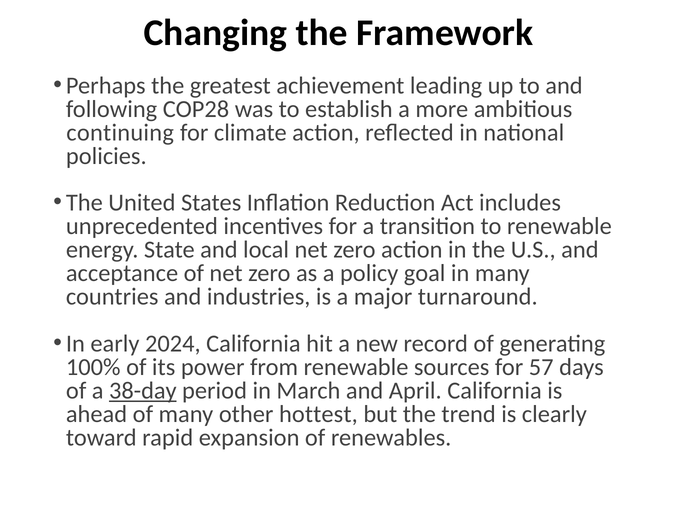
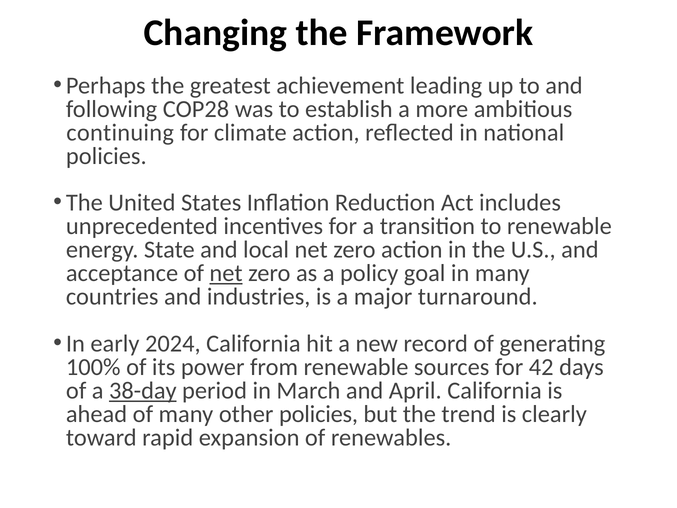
net at (226, 273) underline: none -> present
57: 57 -> 42
other hottest: hottest -> policies
